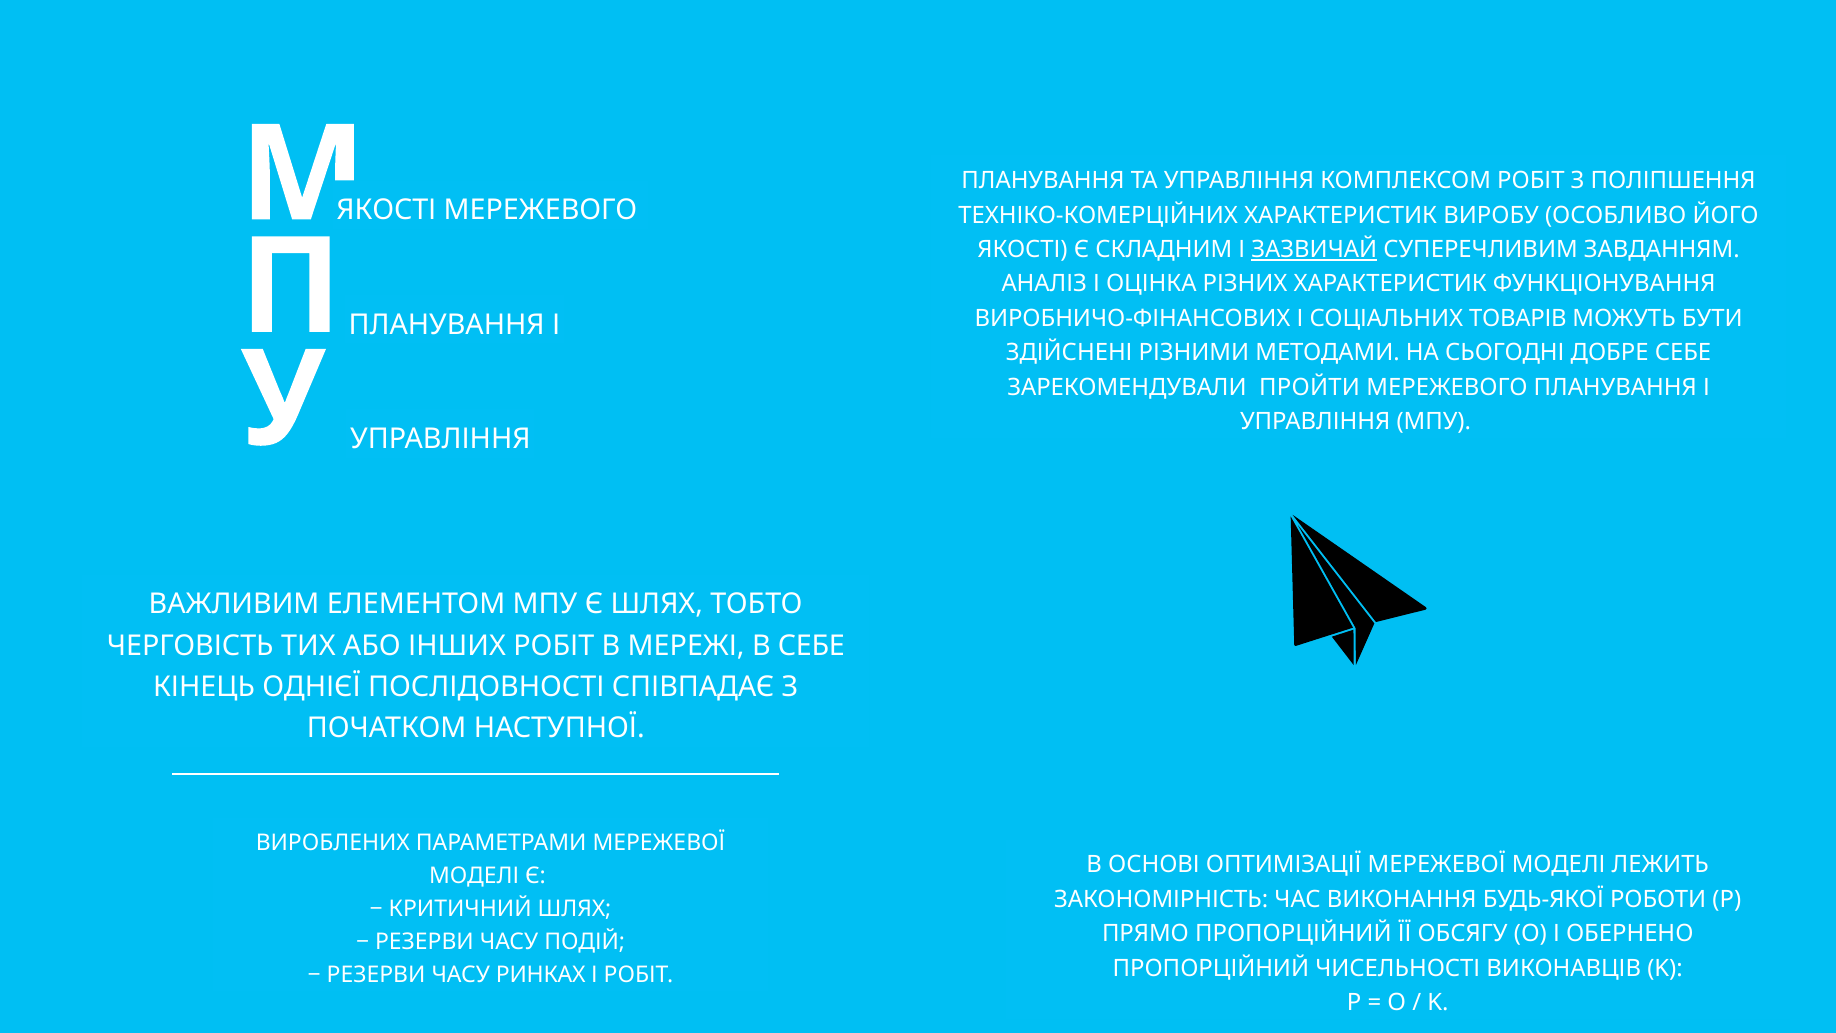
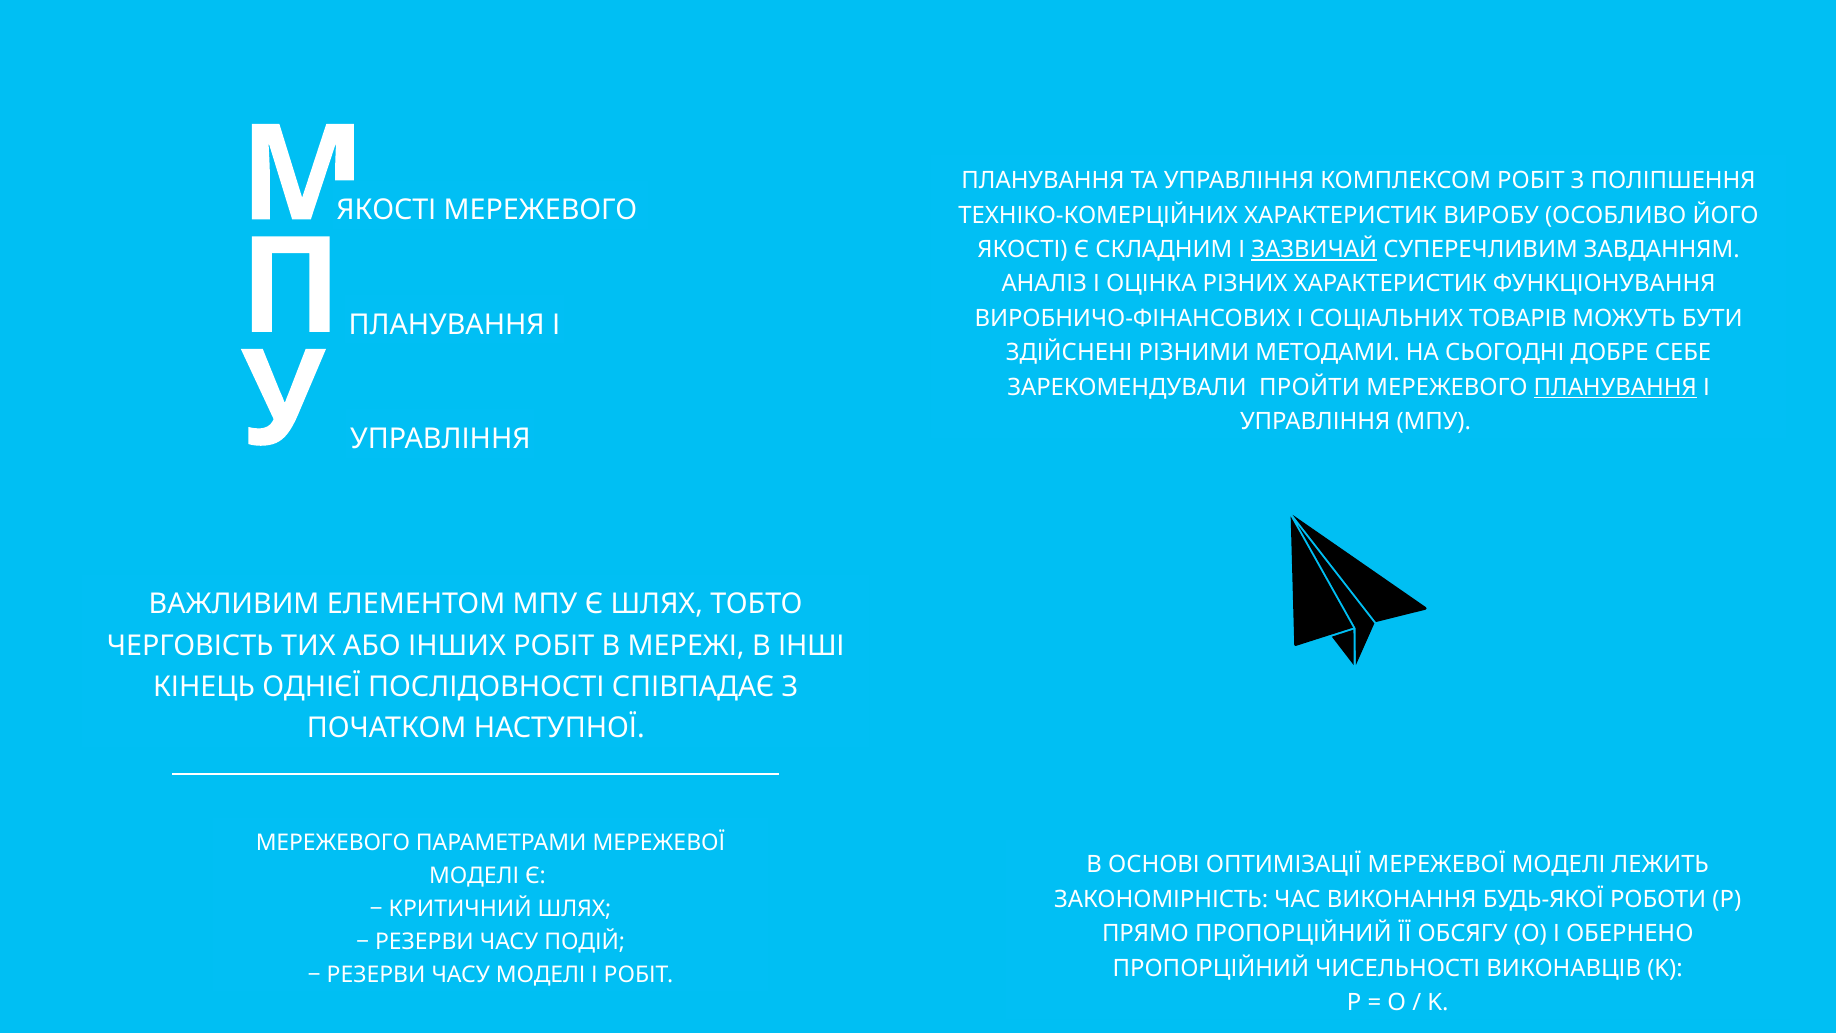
ПЛАНУВАННЯ at (1615, 387) underline: none -> present
В СЕБЕ: СЕБЕ -> ІНШІ
ВИРОБЛЕНИХ at (333, 843): ВИРОБЛЕНИХ -> МЕРЕЖЕВОГО
ЧАСУ РИНКАХ: РИНКАХ -> МОДЕЛІ
